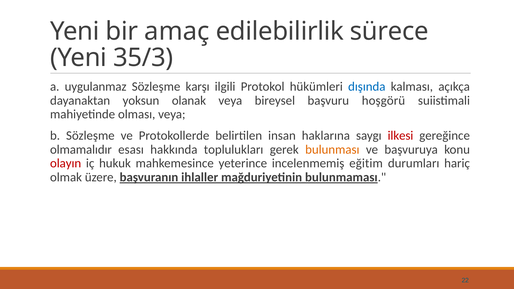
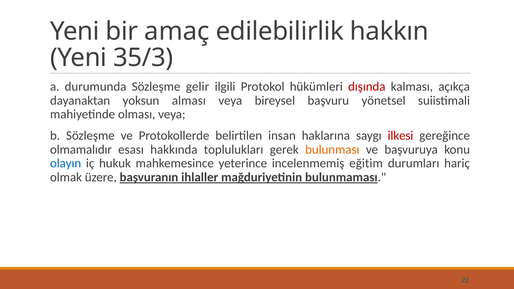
sürece: sürece -> hakkın
uygulanmaz: uygulanmaz -> durumunda
karşı: karşı -> gelir
dışında colour: blue -> red
olanak: olanak -> alması
hoşgörü: hoşgörü -> yönetsel
olayın colour: red -> blue
